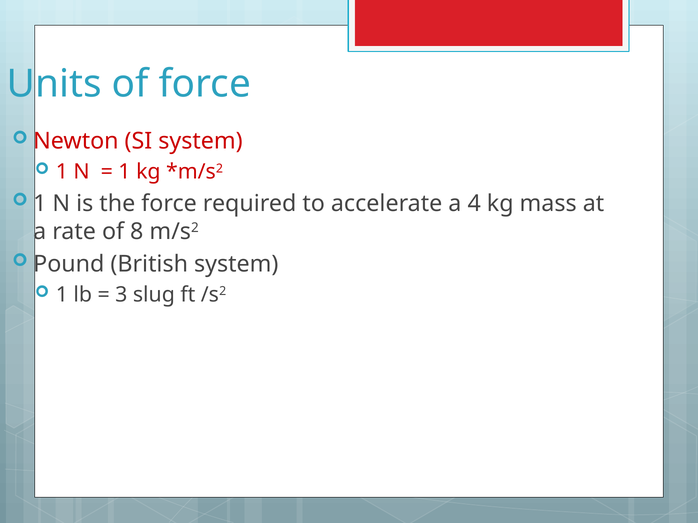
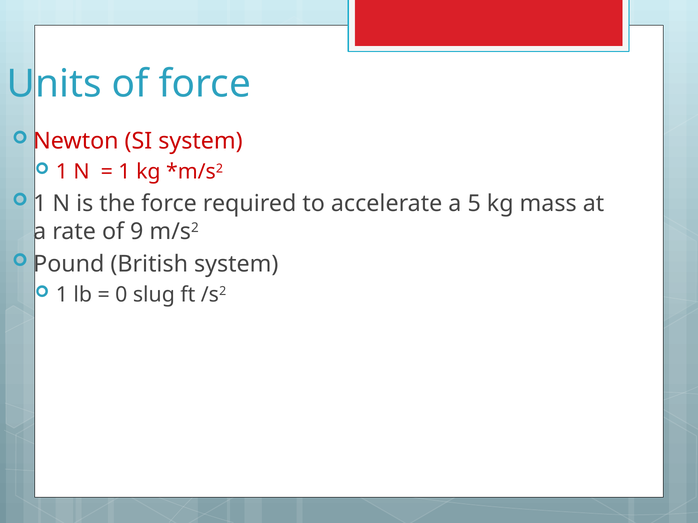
4: 4 -> 5
8: 8 -> 9
3: 3 -> 0
